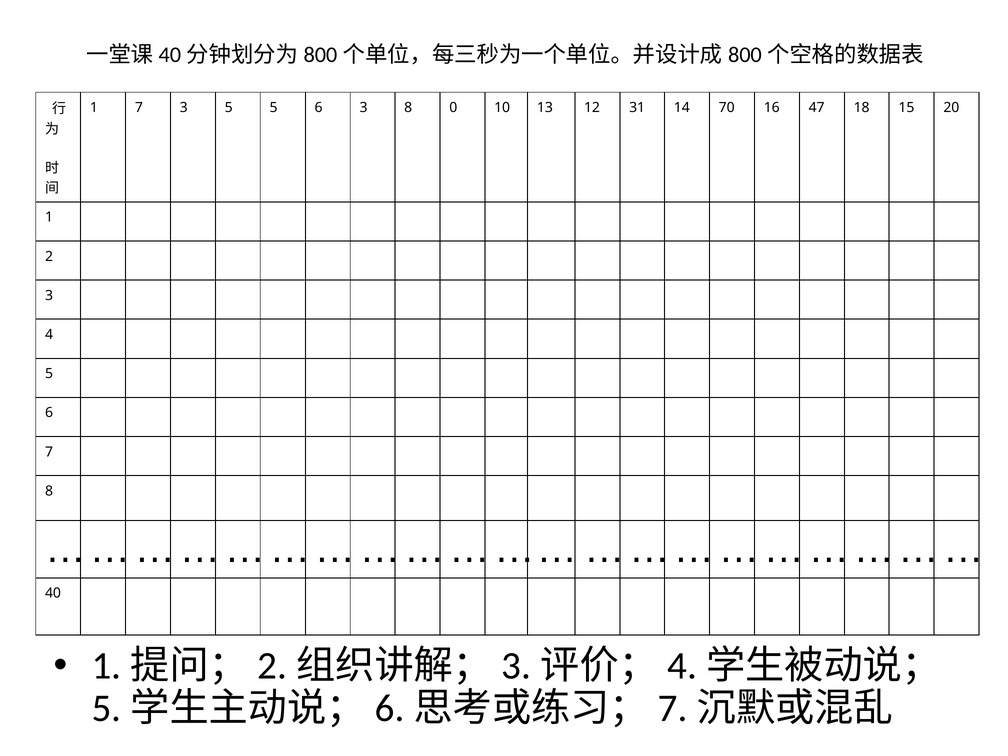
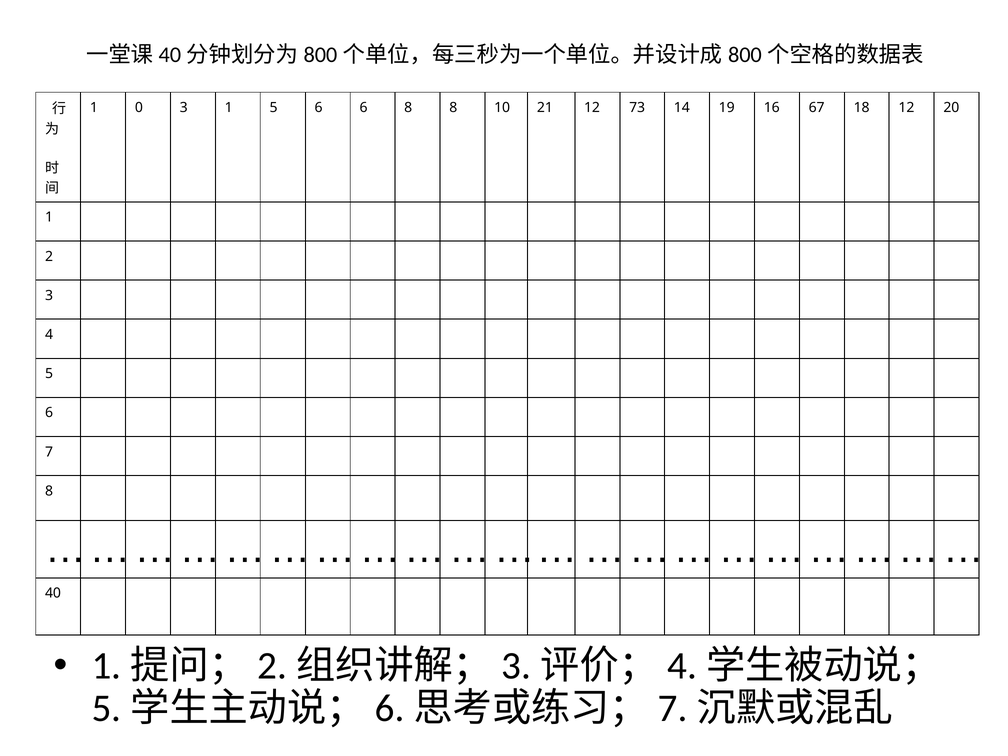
1 7: 7 -> 0
3 5: 5 -> 1
6 3: 3 -> 6
8 0: 0 -> 8
13: 13 -> 21
31: 31 -> 73
70: 70 -> 19
47: 47 -> 67
18 15: 15 -> 12
